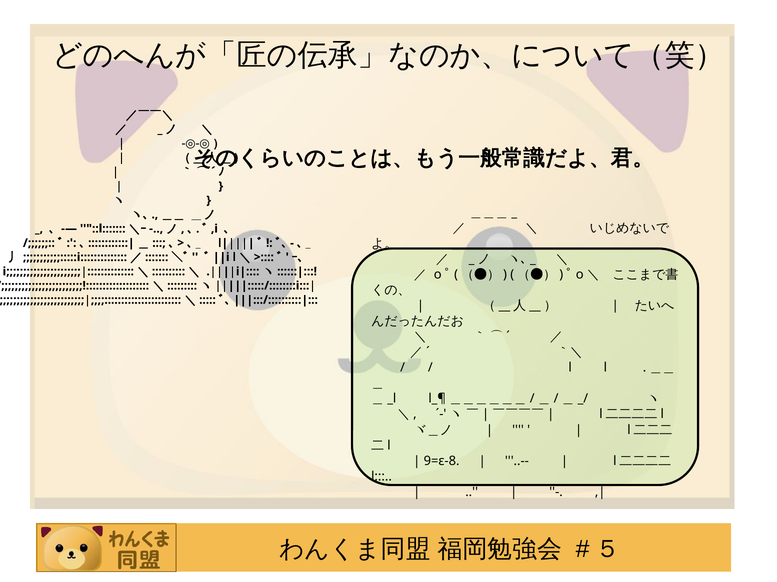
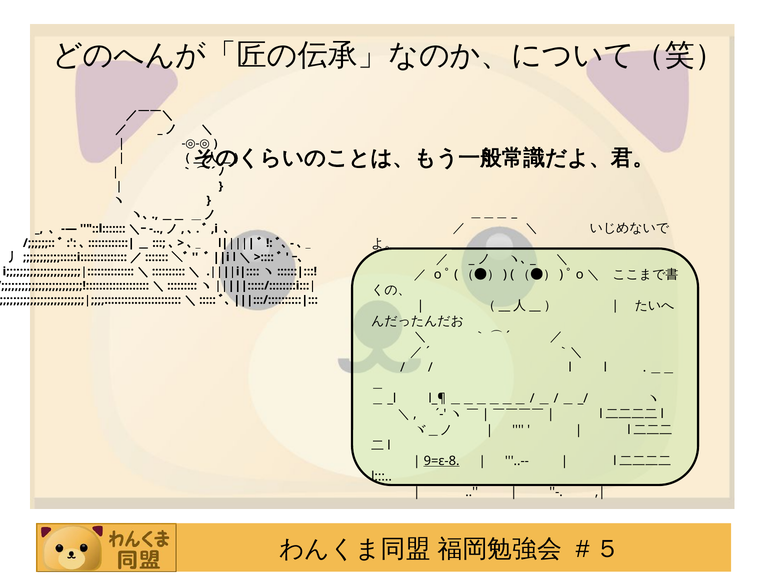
9=ε-8 underline: none -> present
